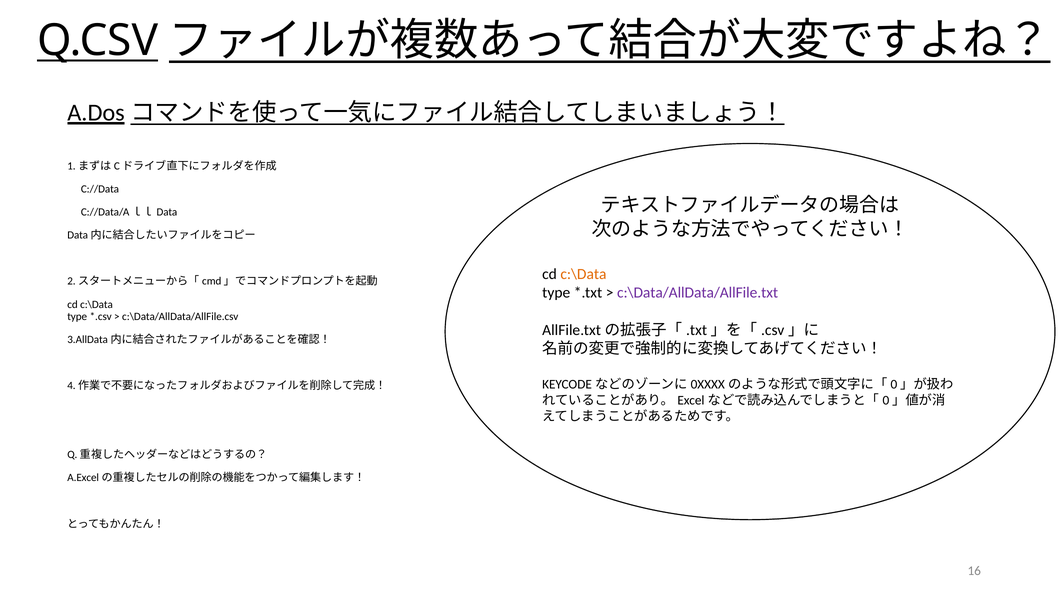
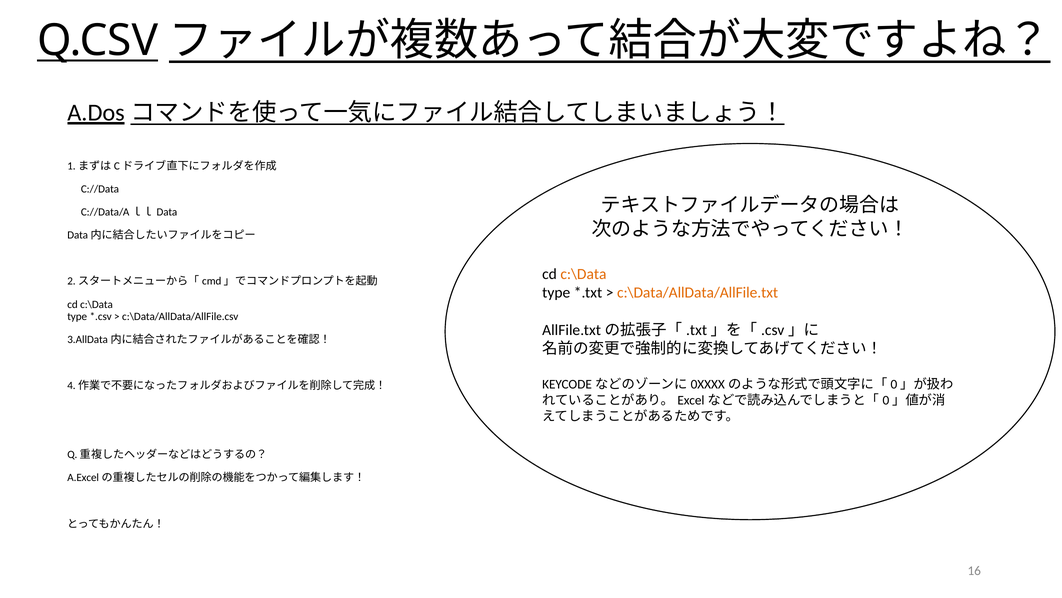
c:\Data/AllData/AllFile.txt colour: purple -> orange
